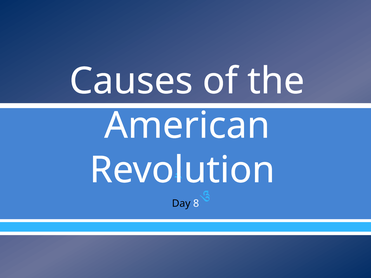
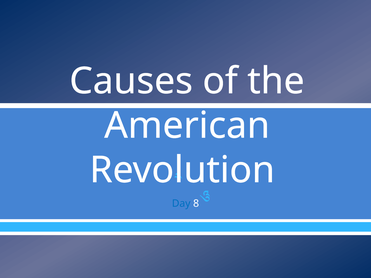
Day colour: black -> blue
